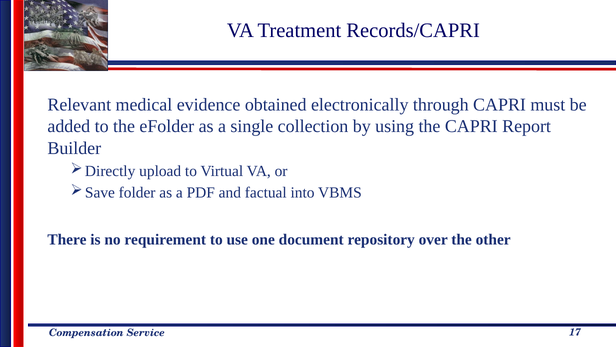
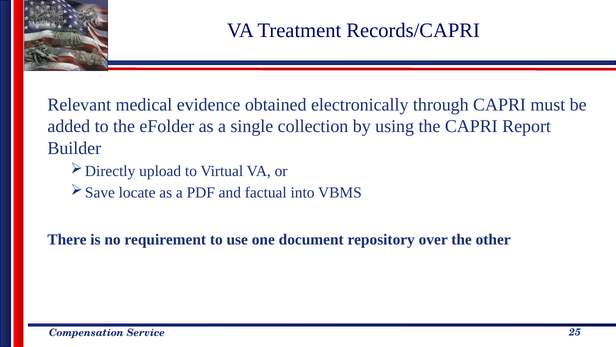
folder: folder -> locate
17: 17 -> 25
